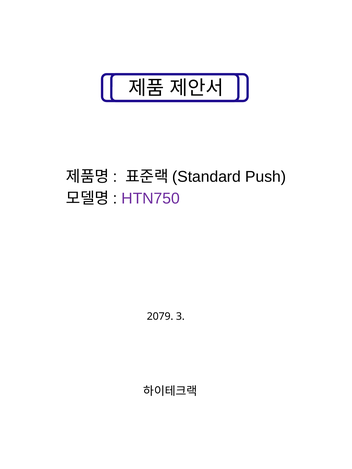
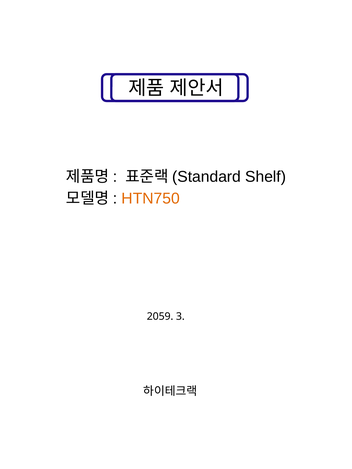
Push: Push -> Shelf
HTN750 colour: purple -> orange
2079: 2079 -> 2059
